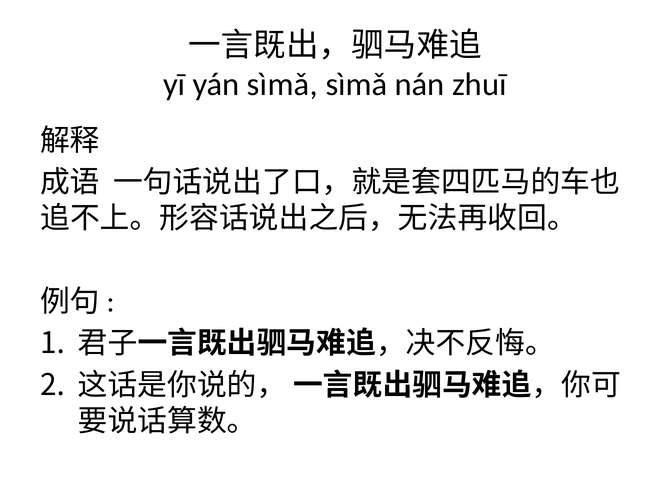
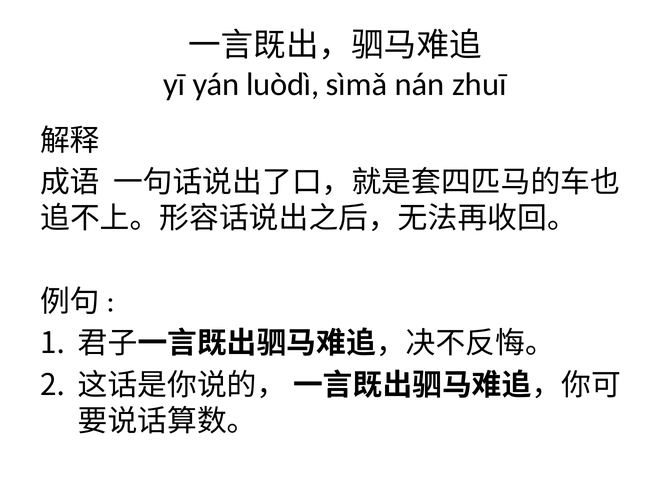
yán sìmǎ: sìmǎ -> luòdì
